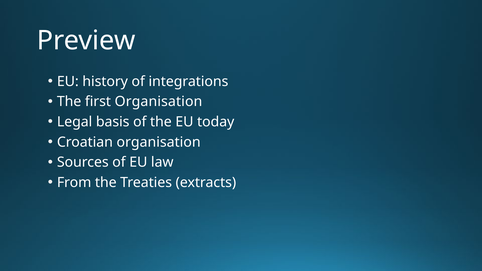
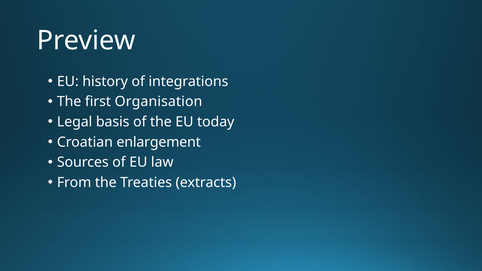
Croatian organisation: organisation -> enlargement
